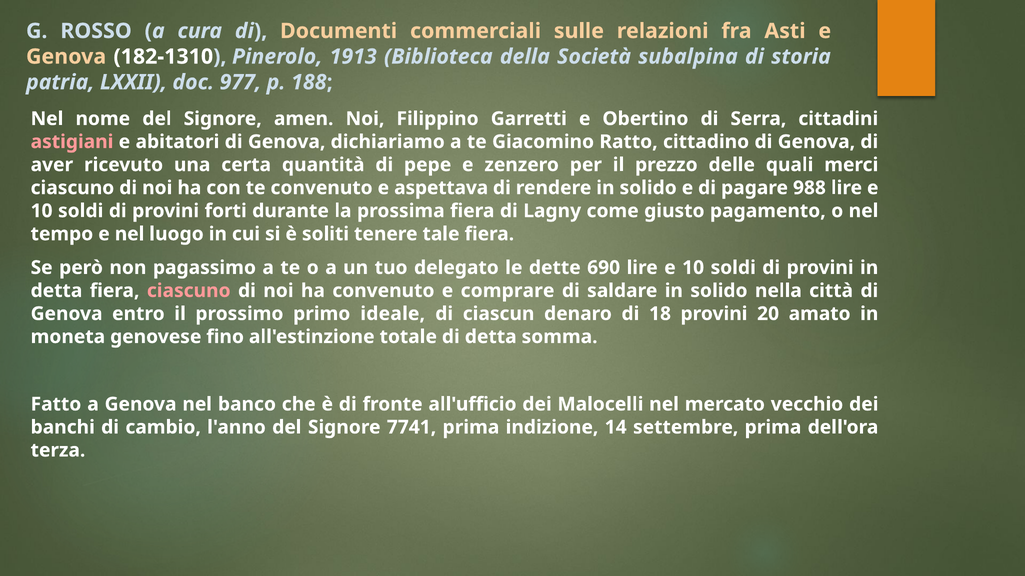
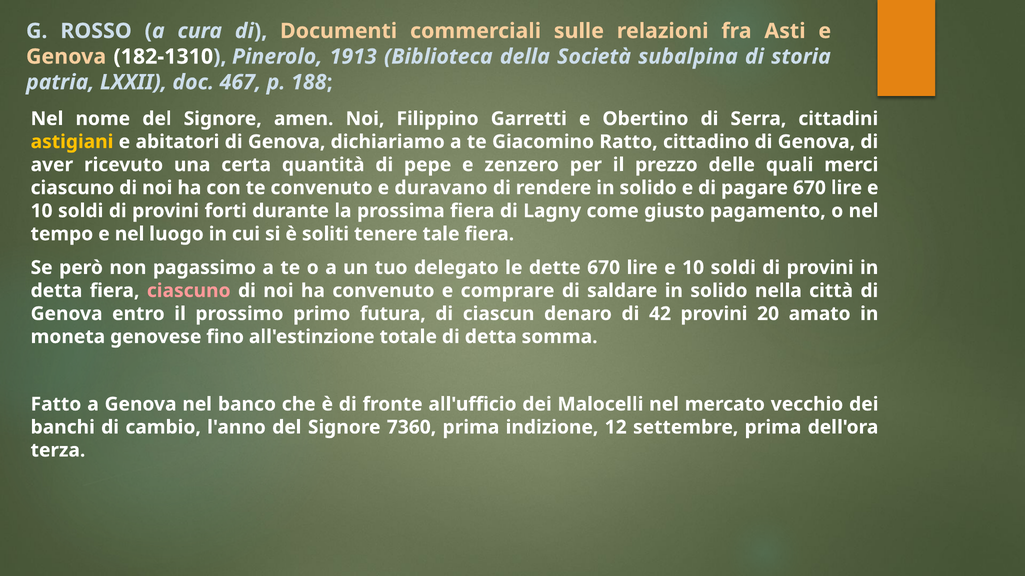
977: 977 -> 467
astigiani colour: pink -> yellow
aspettava: aspettava -> duravano
pagare 988: 988 -> 670
dette 690: 690 -> 670
ideale: ideale -> futura
18: 18 -> 42
7741: 7741 -> 7360
14: 14 -> 12
